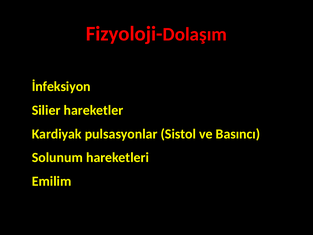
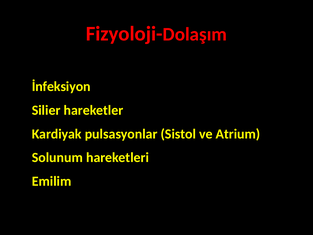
Basıncı: Basıncı -> Atrium
